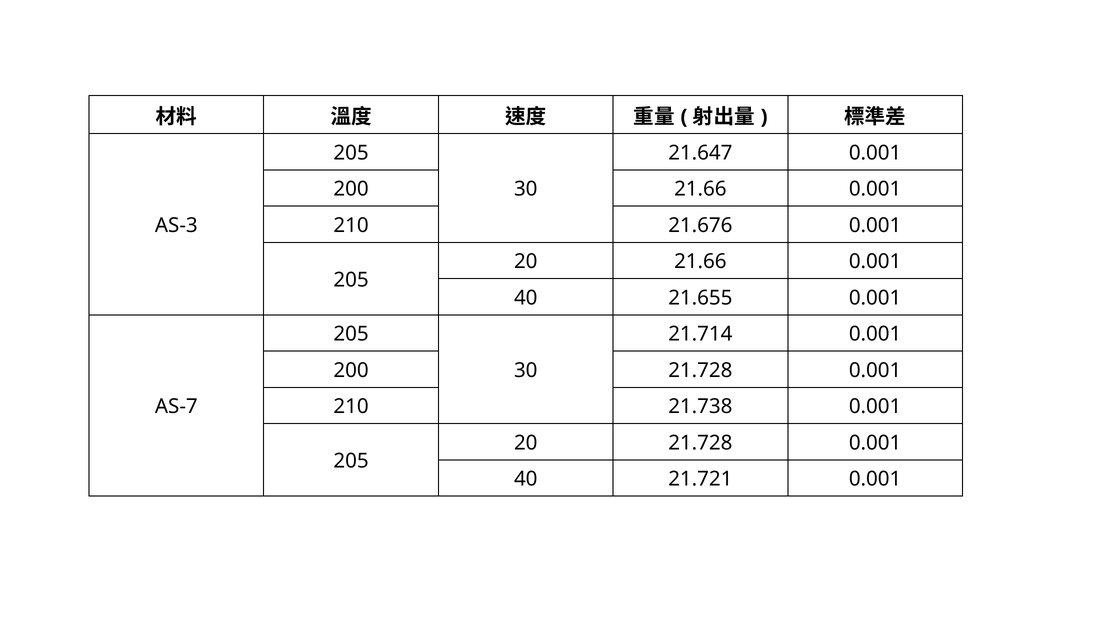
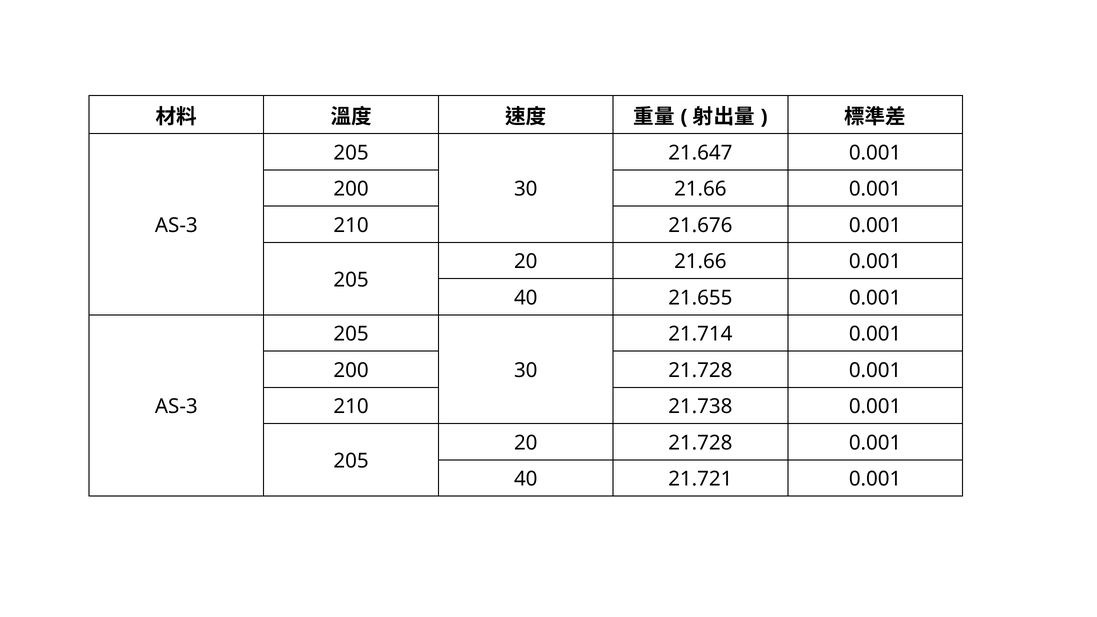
AS-7 at (176, 407): AS-7 -> AS-3
